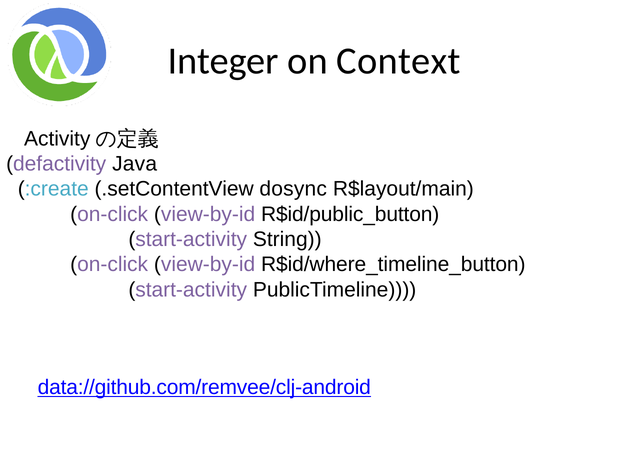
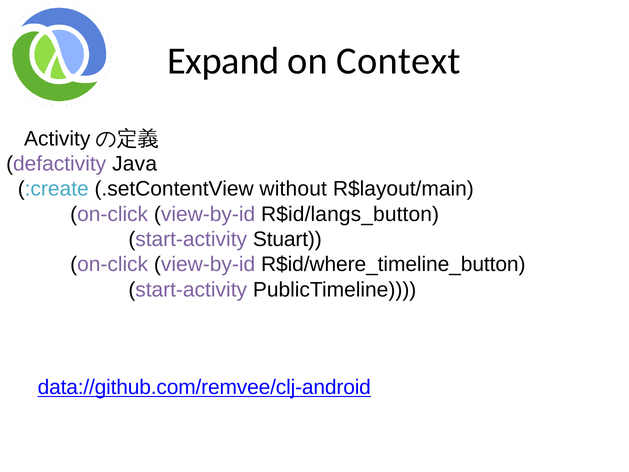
Integer: Integer -> Expand
dosync: dosync -> without
R$id/public_button: R$id/public_button -> R$id/langs_button
String: String -> Stuart
